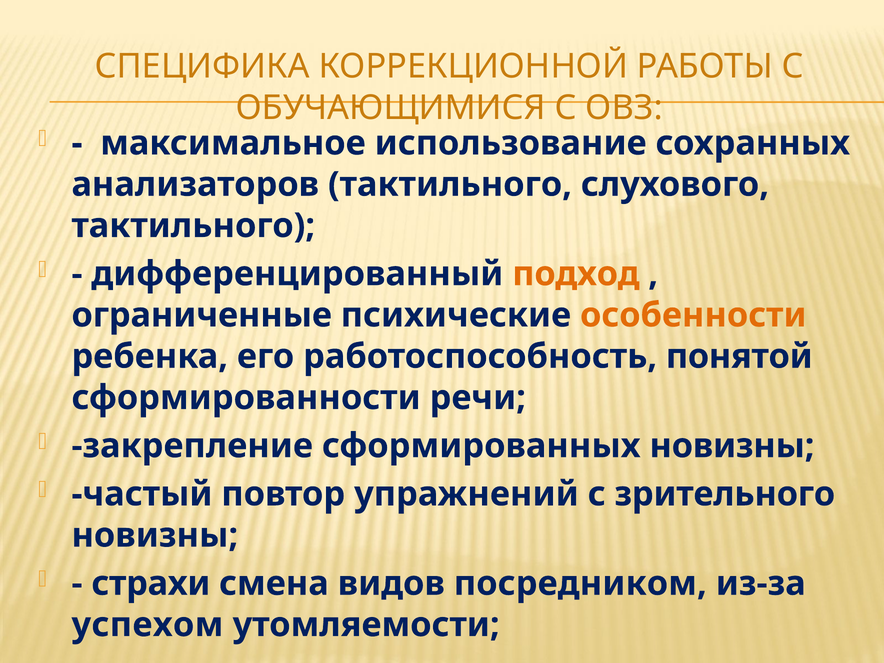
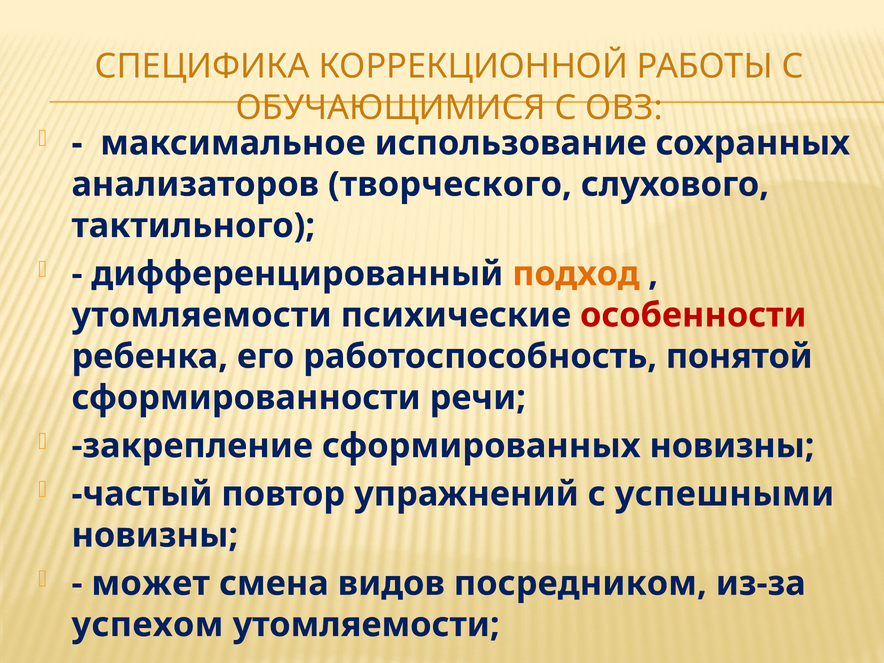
анализаторов тактильного: тактильного -> творческого
ограниченные at (202, 315): ограниченные -> утомляемости
особенности colour: orange -> red
зрительного: зрительного -> успешными
страхи: страхи -> может
